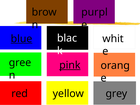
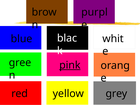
blue underline: present -> none
